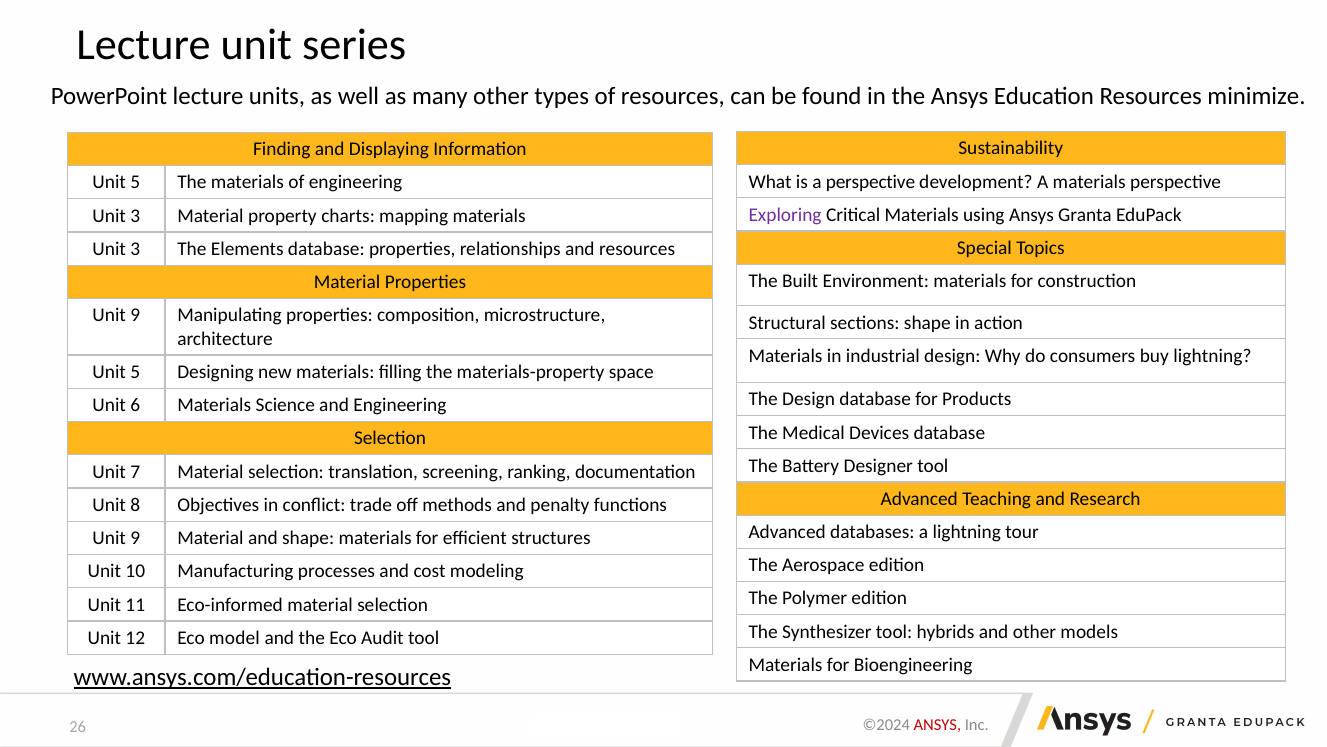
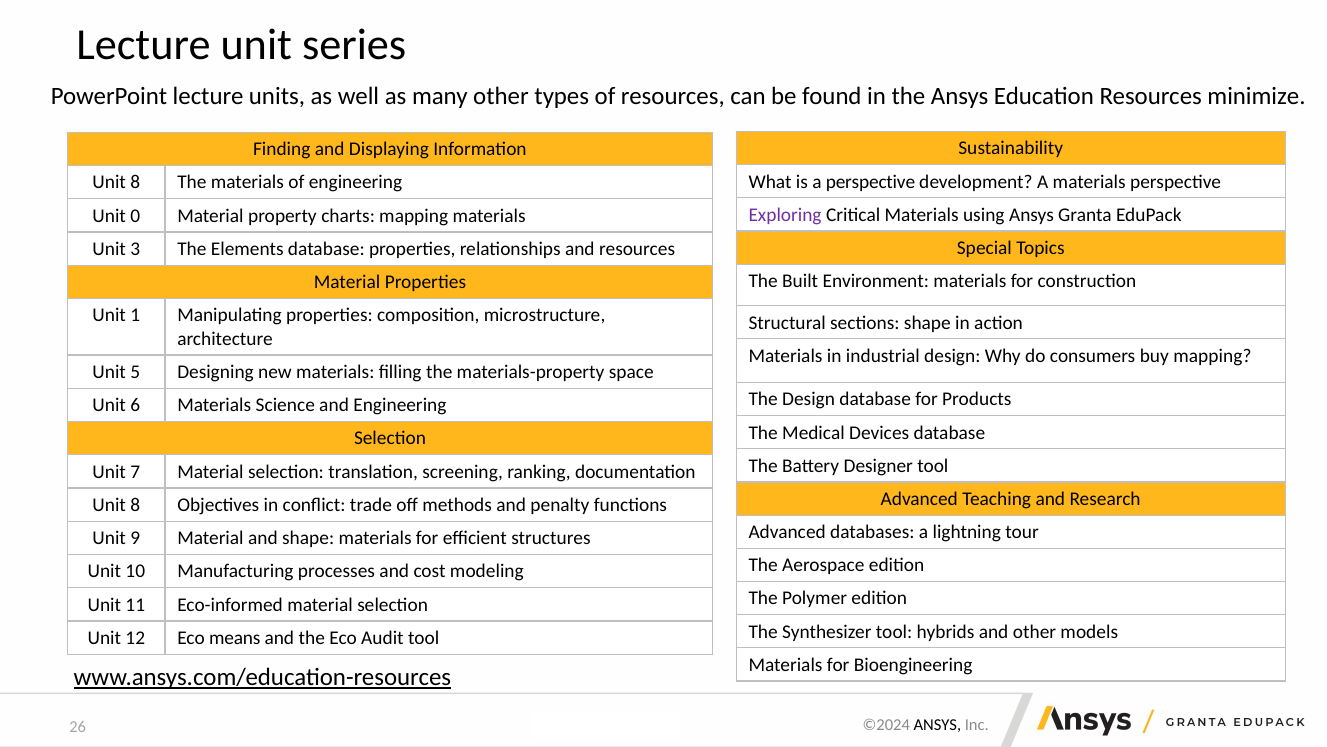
5 at (135, 182): 5 -> 8
3 at (135, 216): 3 -> 0
9 at (135, 315): 9 -> 1
buy lightning: lightning -> mapping
model: model -> means
ANSYS at (937, 725) colour: red -> black
